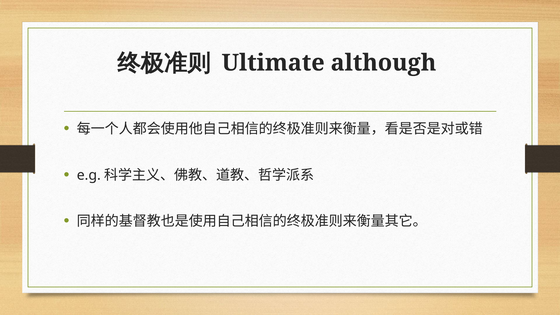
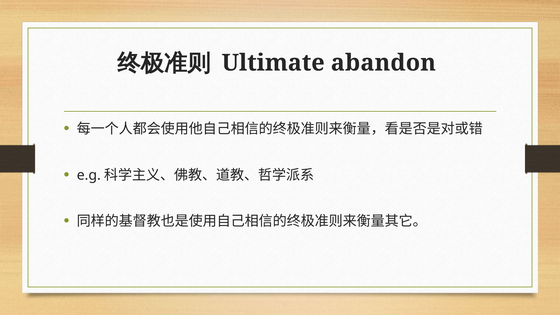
although: although -> abandon
